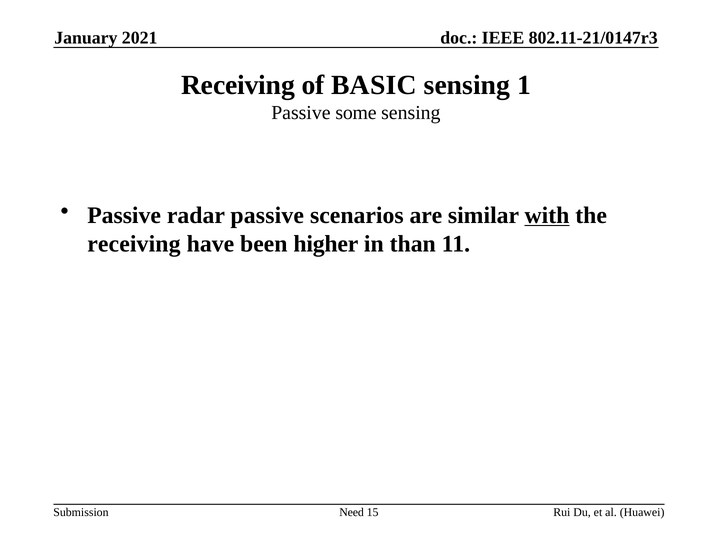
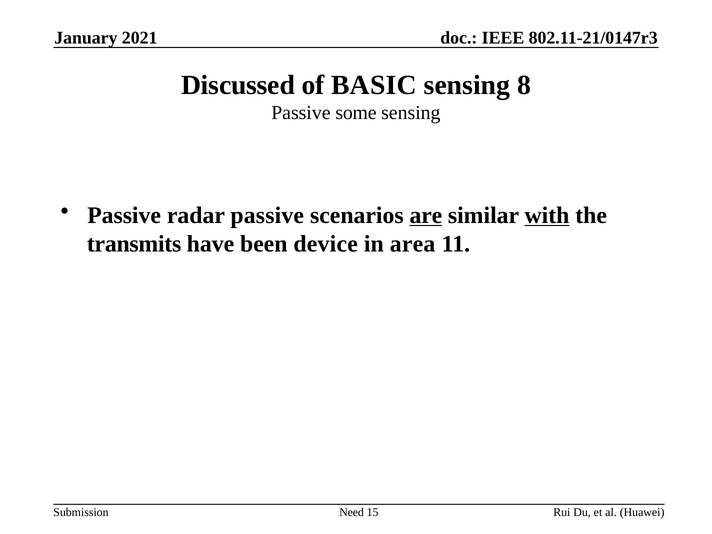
Receiving at (238, 85): Receiving -> Discussed
1: 1 -> 8
are underline: none -> present
receiving at (134, 244): receiving -> transmits
higher: higher -> device
than: than -> area
